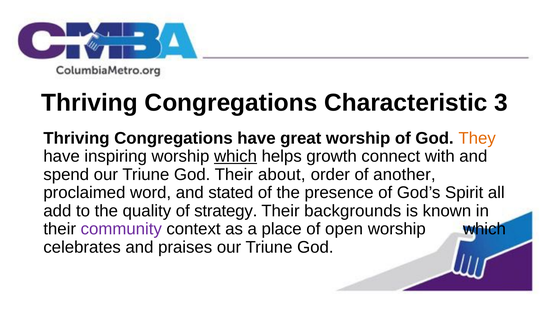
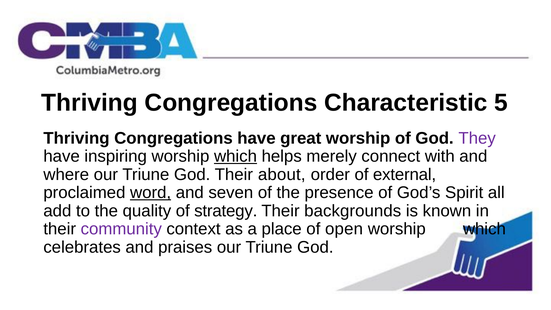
3: 3 -> 5
They colour: orange -> purple
growth: growth -> merely
spend: spend -> where
another: another -> external
word underline: none -> present
stated: stated -> seven
